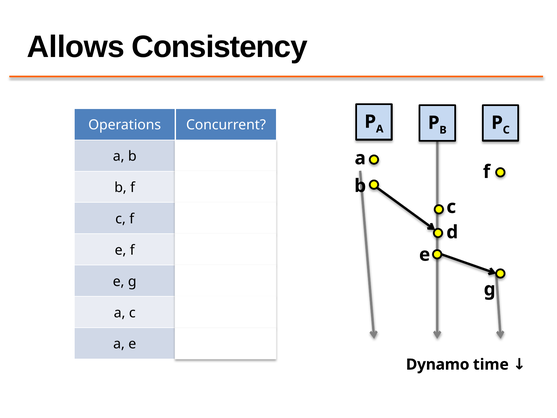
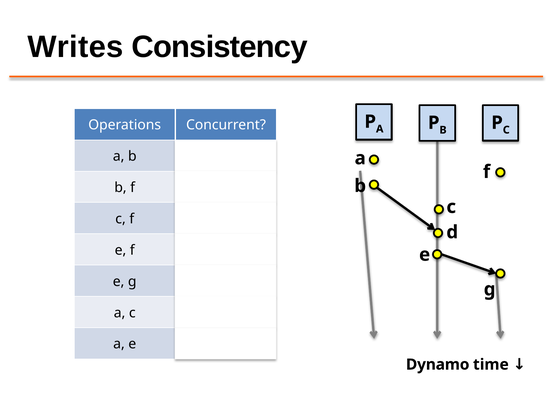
Allows: Allows -> Writes
